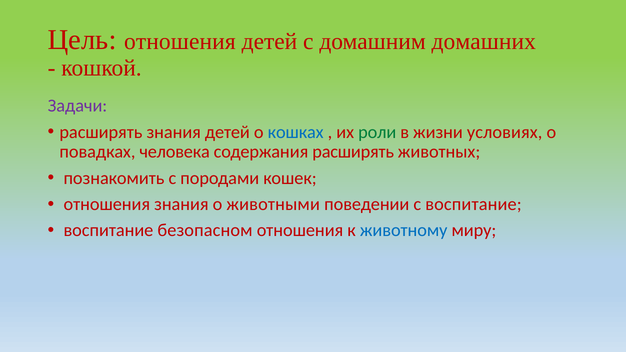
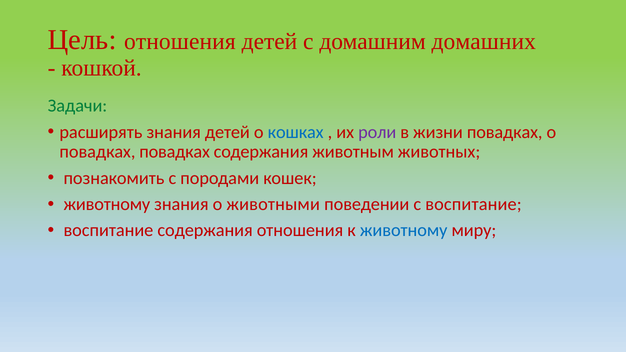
Задачи colour: purple -> green
роли colour: green -> purple
жизни условиях: условиях -> повадках
повадках человека: человека -> повадках
содержания расширять: расширять -> животным
отношения at (107, 204): отношения -> животному
воспитание безопасном: безопасном -> содержания
